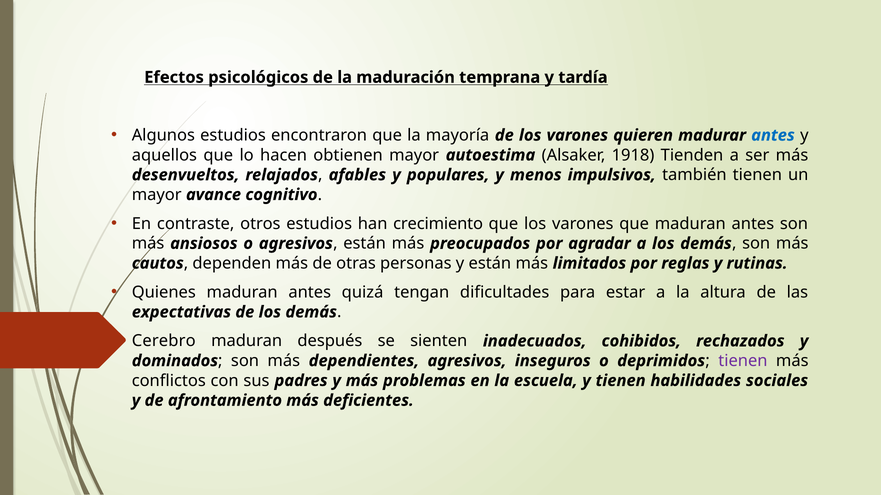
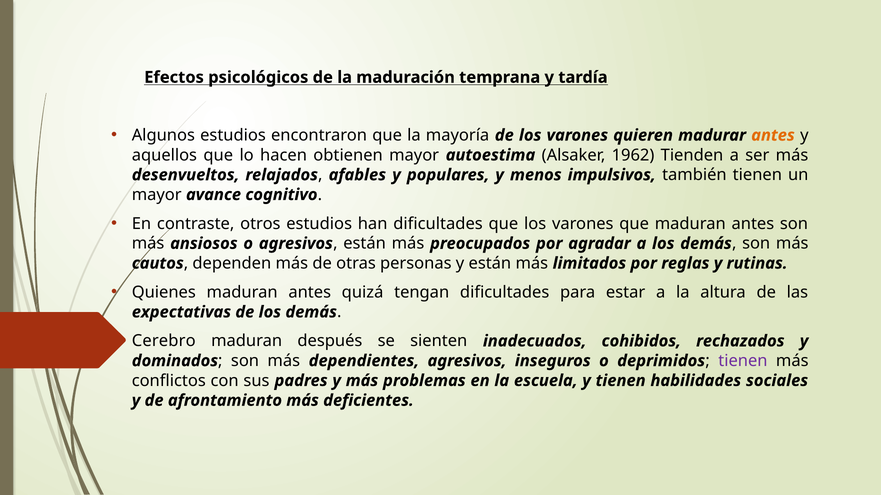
antes at (773, 135) colour: blue -> orange
1918: 1918 -> 1962
han crecimiento: crecimiento -> dificultades
